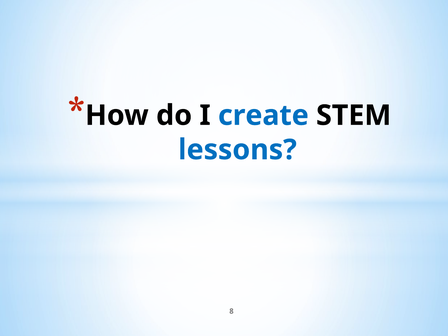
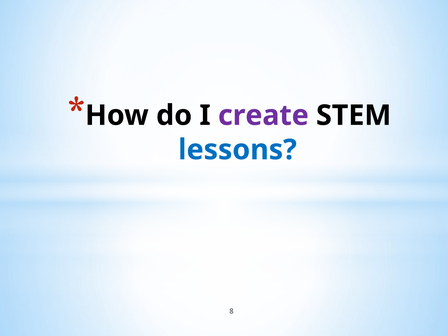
create colour: blue -> purple
